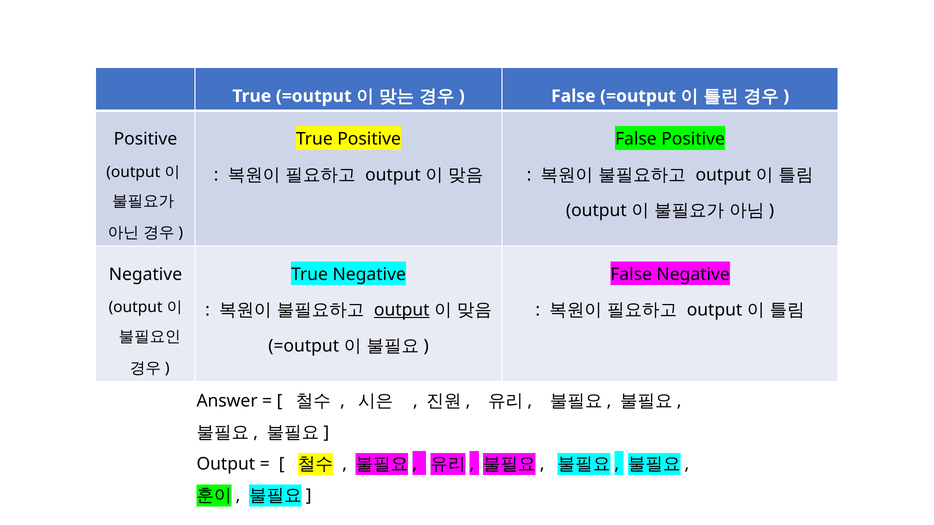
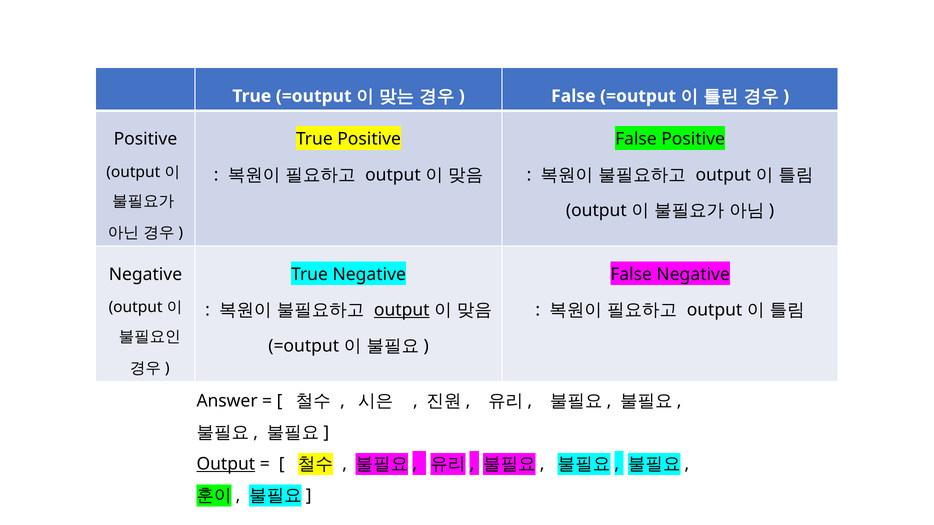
Output at (226, 464) underline: none -> present
